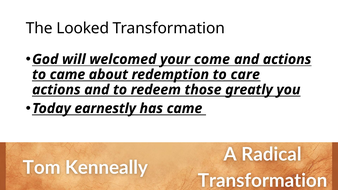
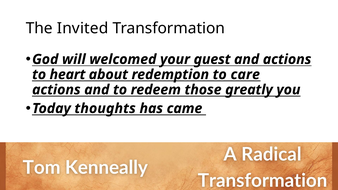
Looked: Looked -> Invited
come: come -> guest
to came: came -> heart
earnestly: earnestly -> thoughts
